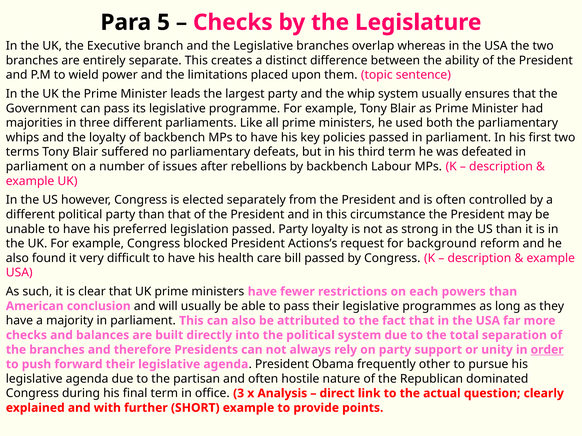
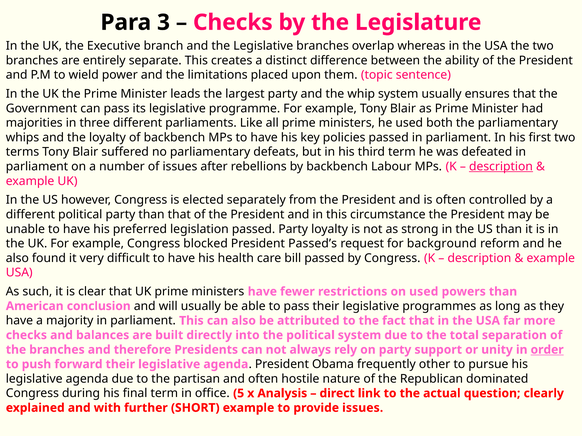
5: 5 -> 3
description at (501, 167) underline: none -> present
Actions’s: Actions’s -> Passed’s
on each: each -> used
3: 3 -> 5
provide points: points -> issues
